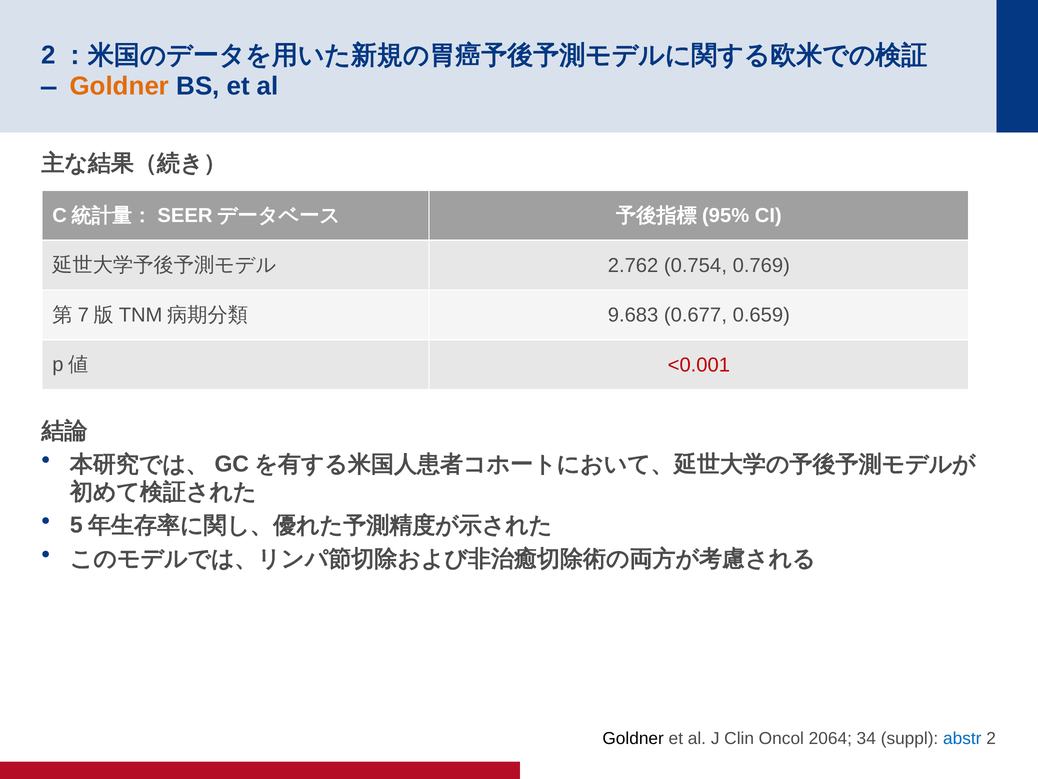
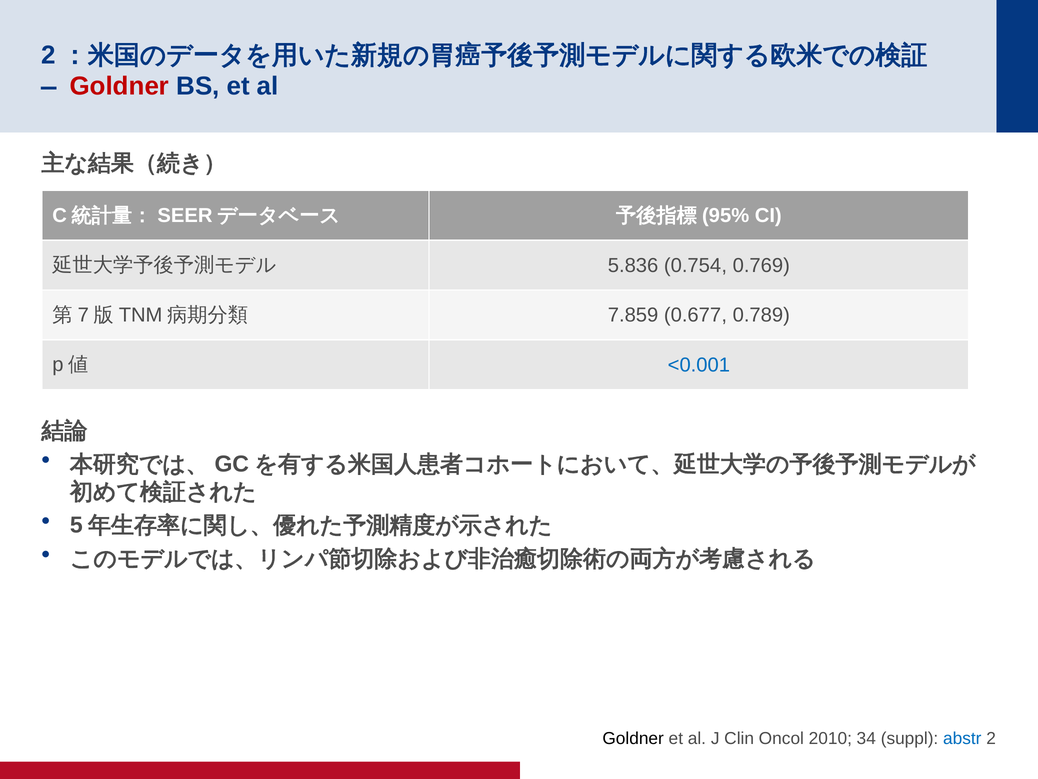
Goldner at (119, 86) colour: orange -> red
2.762: 2.762 -> 5.836
9.683: 9.683 -> 7.859
0.659: 0.659 -> 0.789
<0.001 colour: red -> blue
2064: 2064 -> 2010
